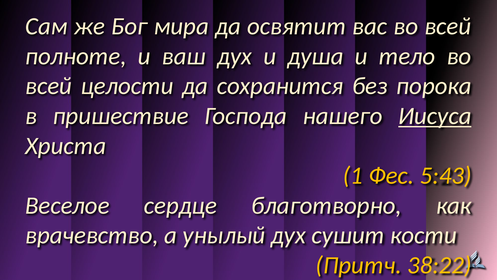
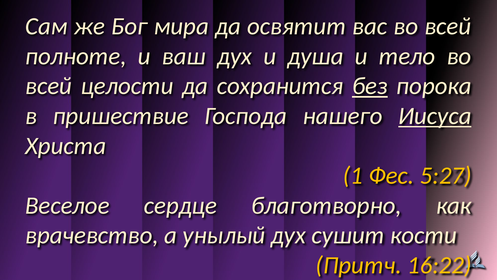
без underline: none -> present
5:43: 5:43 -> 5:27
38:22: 38:22 -> 16:22
